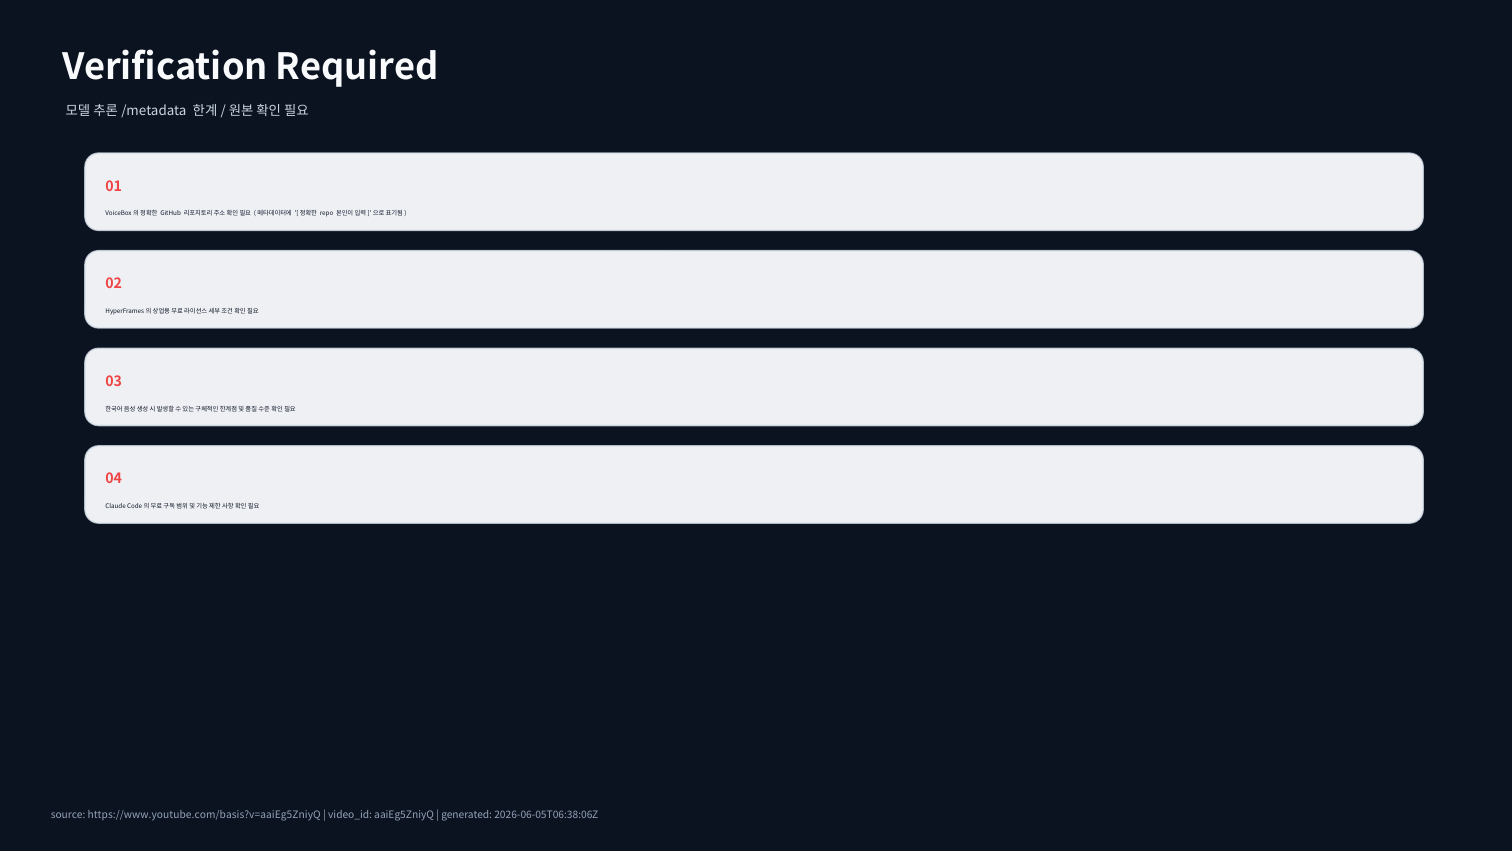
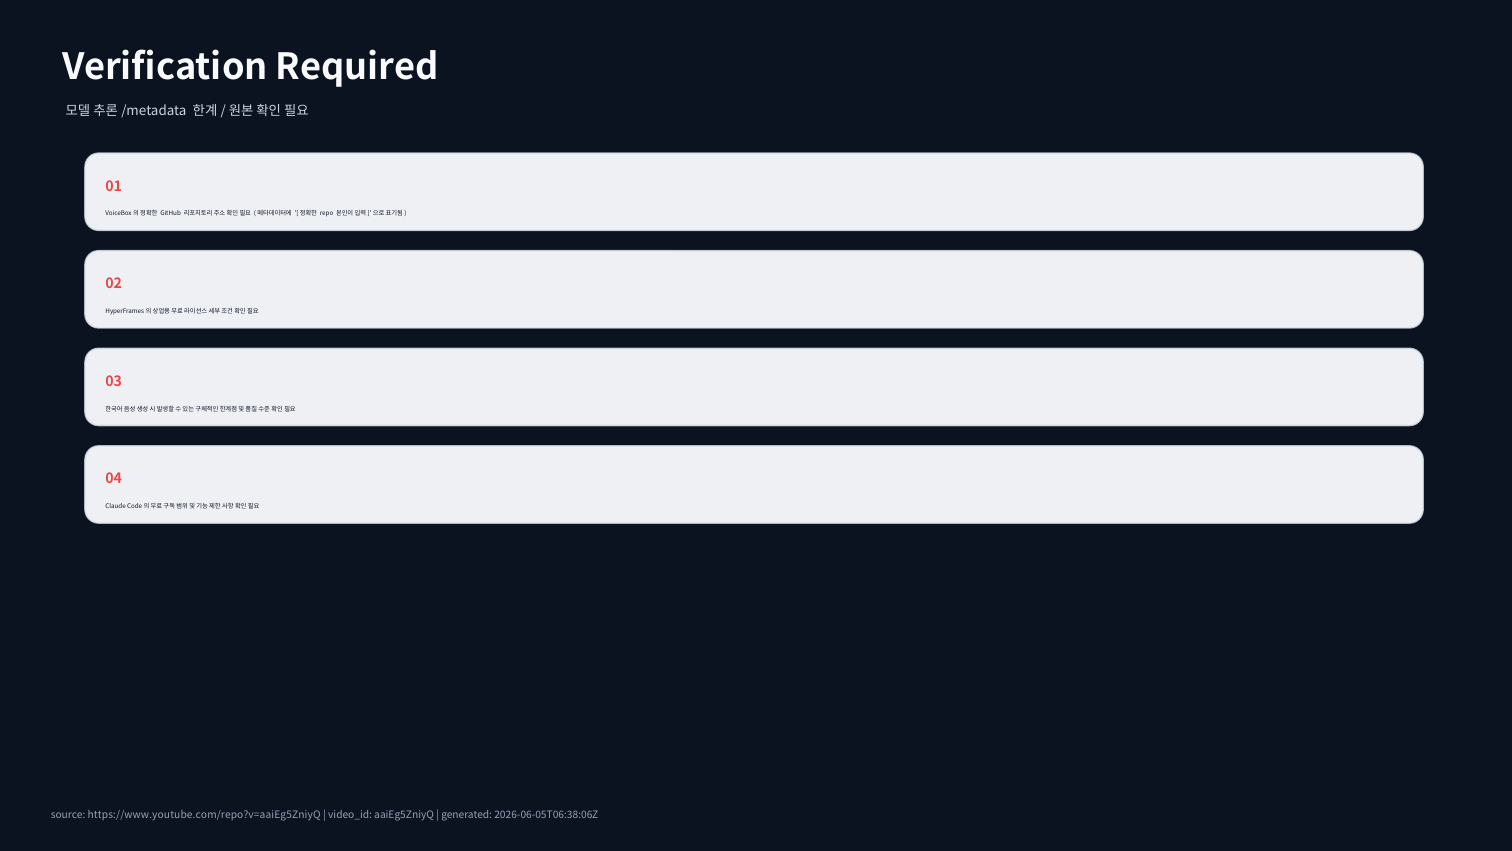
https://www.youtube.com/basis?v=aaiEg5ZniyQ: https://www.youtube.com/basis?v=aaiEg5ZniyQ -> https://www.youtube.com/repo?v=aaiEg5ZniyQ
